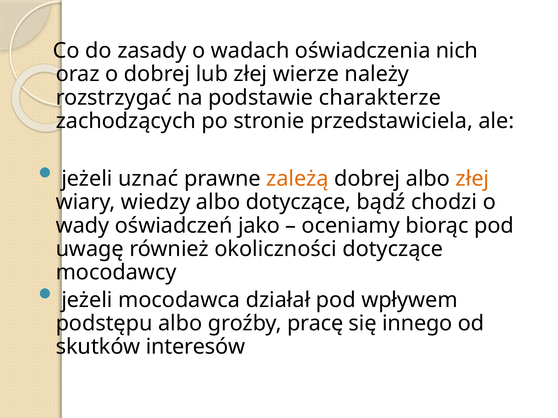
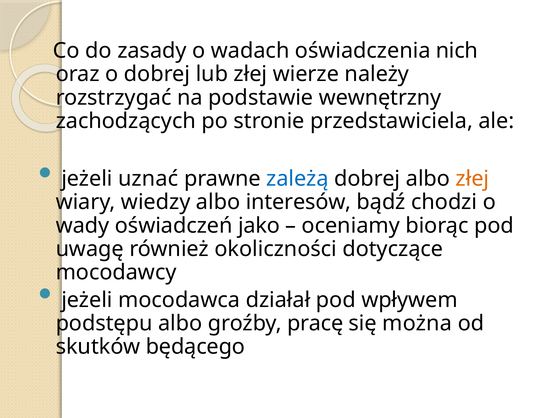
charakterze: charakterze -> wewnętrzny
zależą colour: orange -> blue
albo dotyczące: dotyczące -> interesów
innego: innego -> można
interesów: interesów -> będącego
